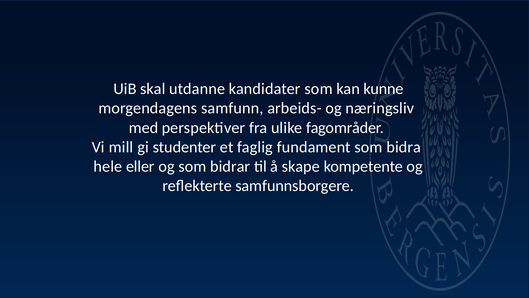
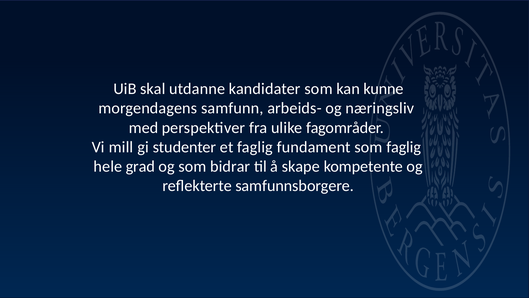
som bidra: bidra -> faglig
eller: eller -> grad
